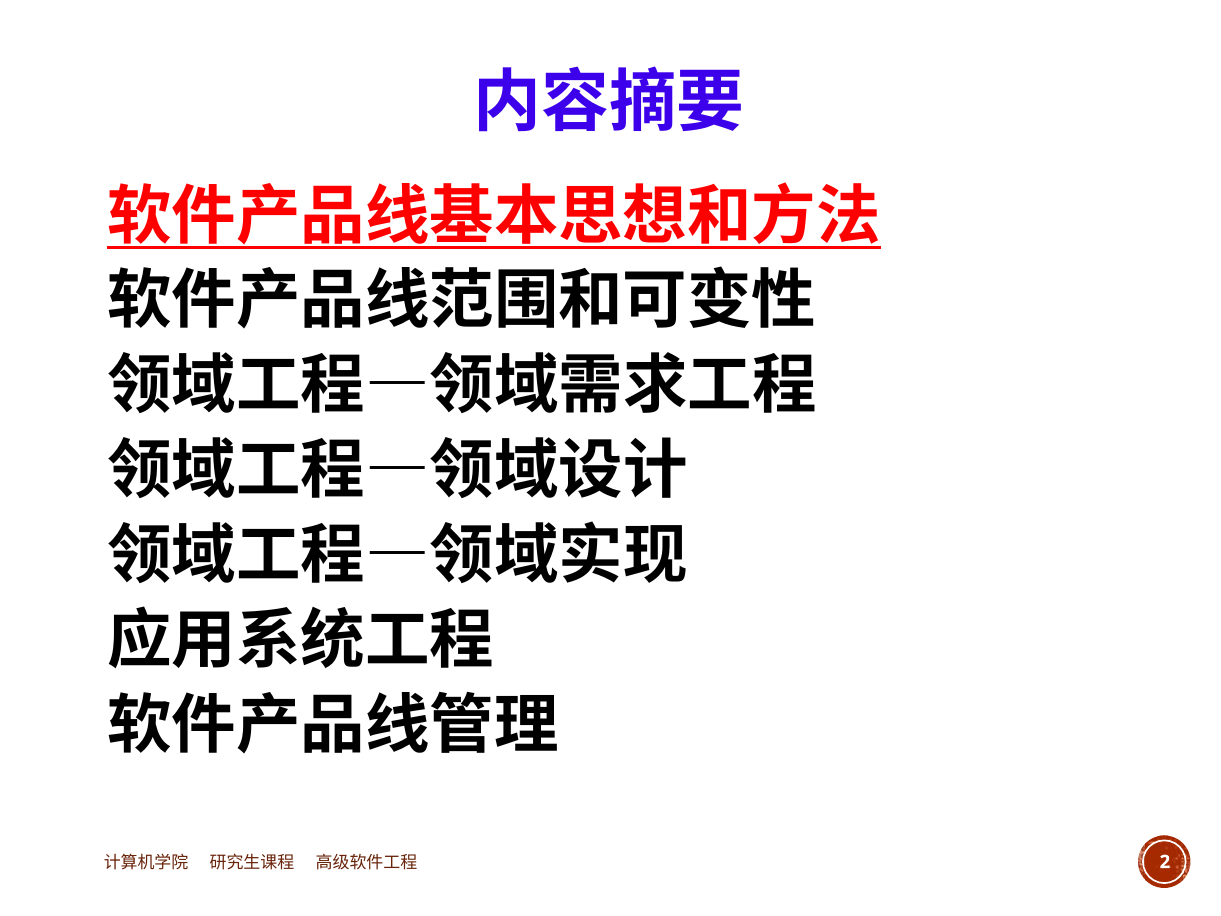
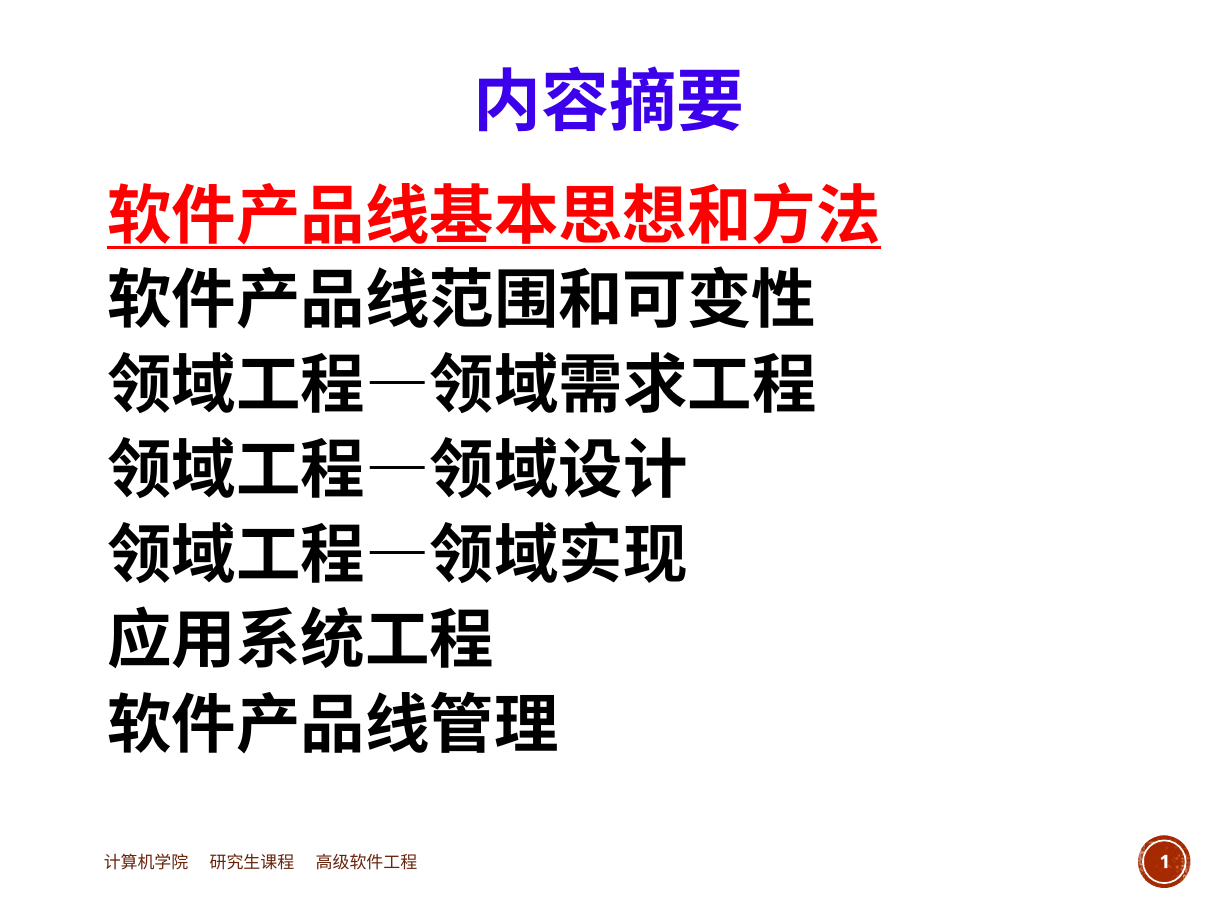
2: 2 -> 1
